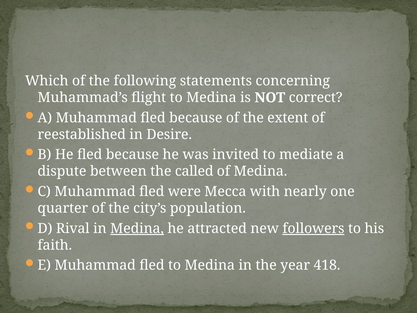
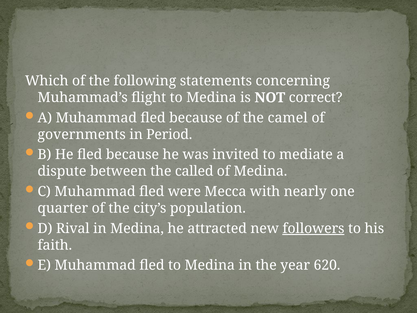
extent: extent -> camel
reestablished: reestablished -> governments
Desire: Desire -> Period
Medina at (137, 228) underline: present -> none
418: 418 -> 620
